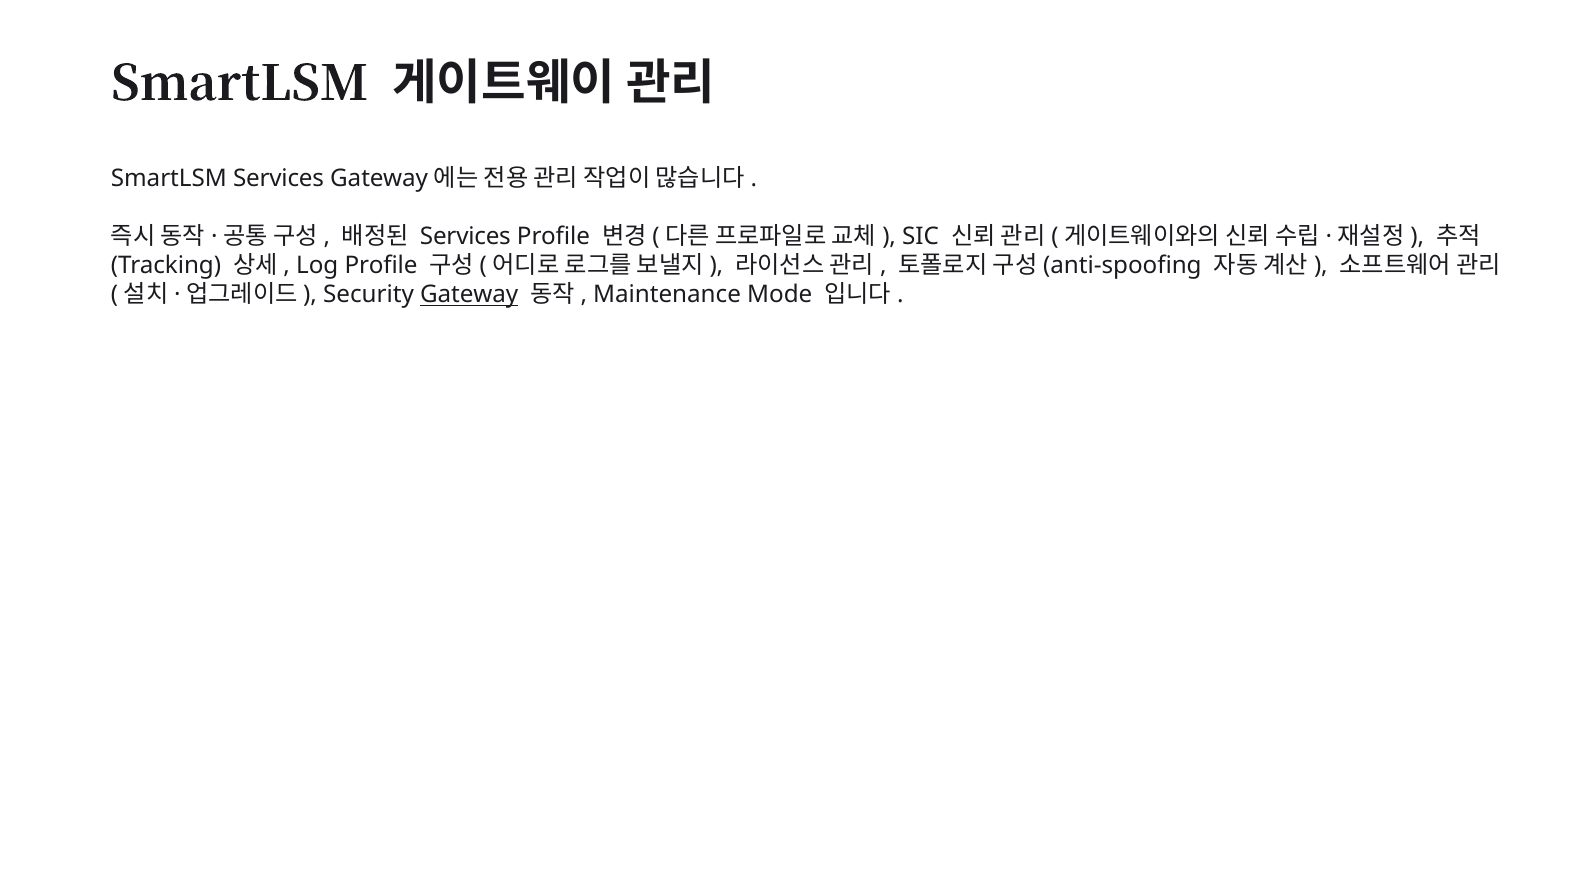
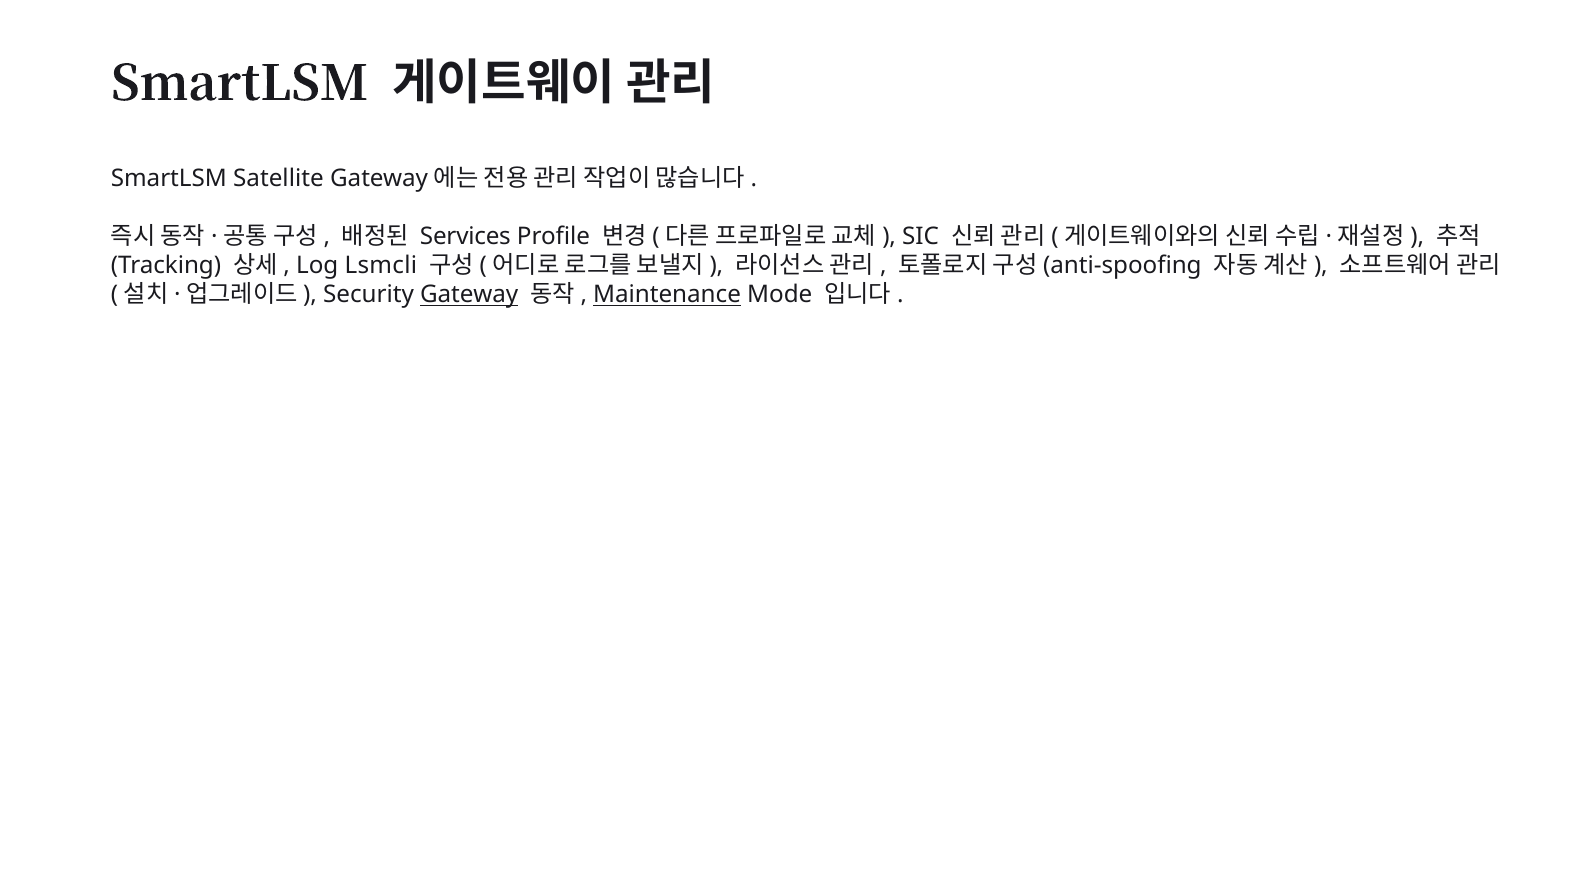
SmartLSM Services: Services -> Satellite
Log Profile: Profile -> Lsmcli
Maintenance underline: none -> present
